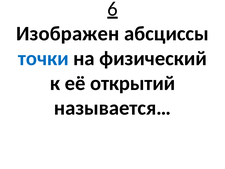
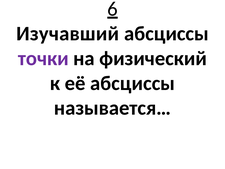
Изображен: Изображен -> Изучавший
точки colour: blue -> purple
её открытий: открытий -> абсциссы
